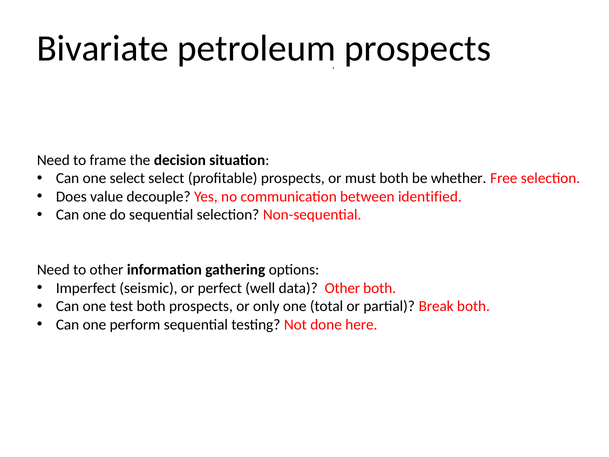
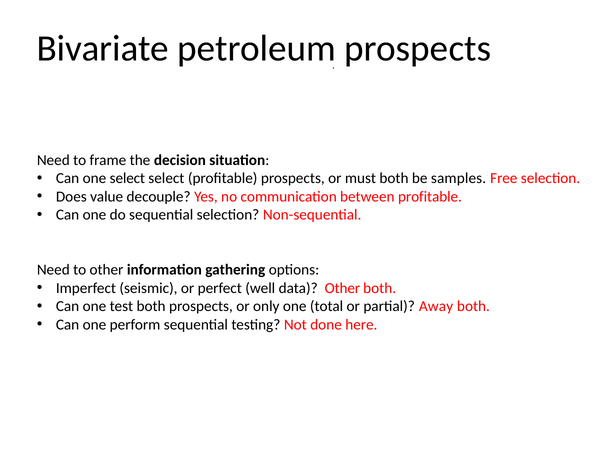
whether: whether -> samples
between identified: identified -> profitable
Break: Break -> Away
